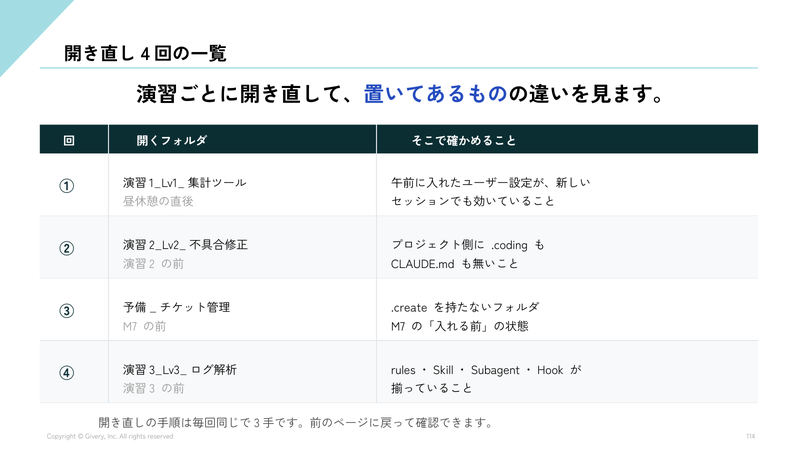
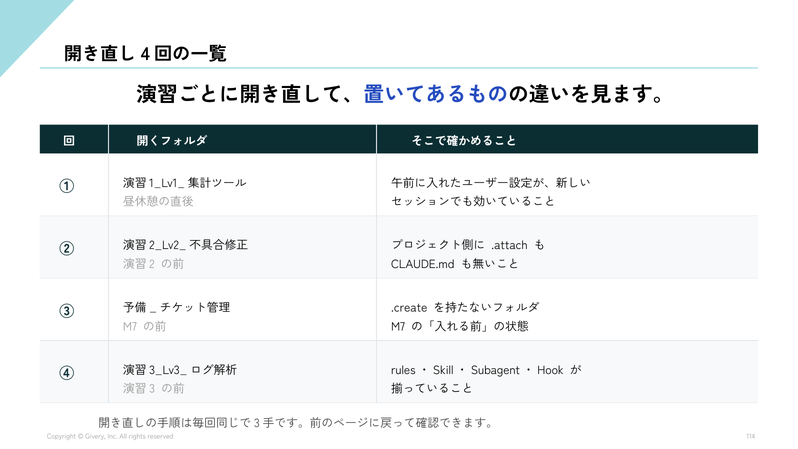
.coding: .coding -> .attach
